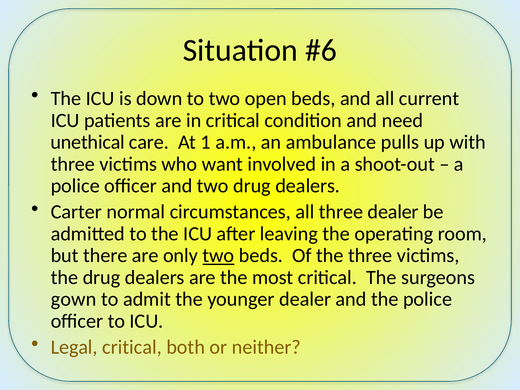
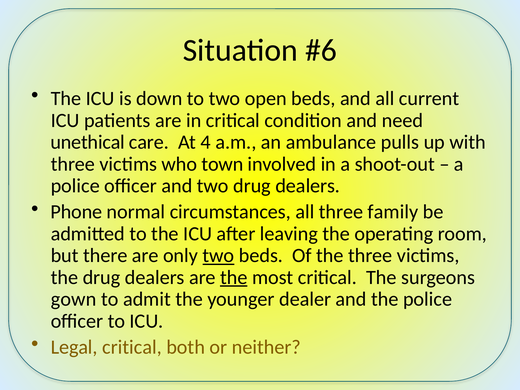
1: 1 -> 4
want: want -> town
Carter: Carter -> Phone
three dealer: dealer -> family
the at (234, 277) underline: none -> present
